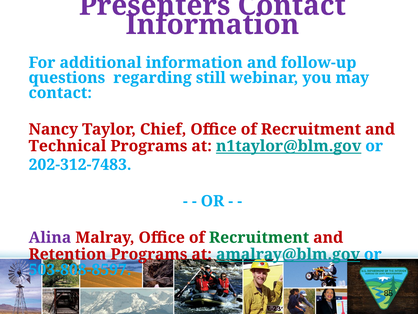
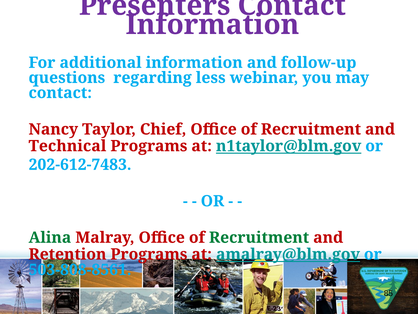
still: still -> less
202-312-7483: 202-312-7483 -> 202-612-7483
Alina colour: purple -> green
503-808-8597: 503-808-8597 -> 503-808-8561
